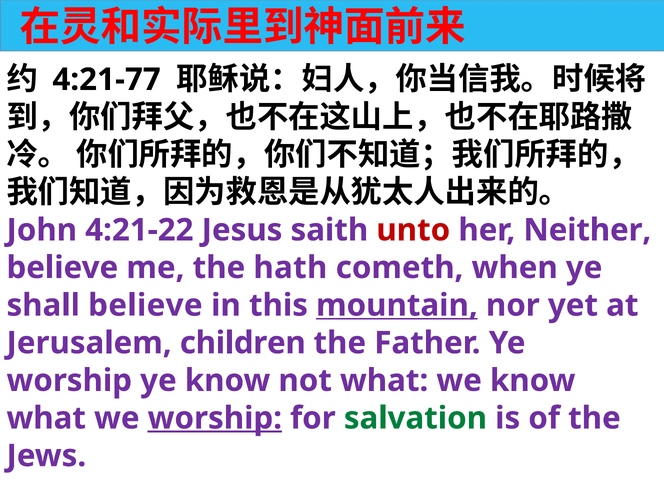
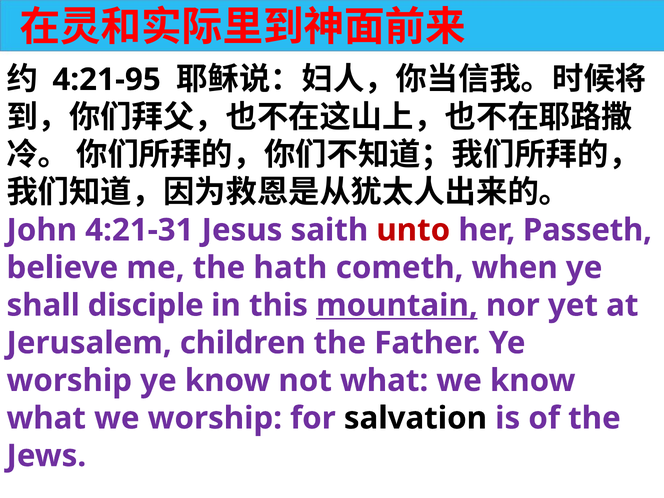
4:21-77: 4:21-77 -> 4:21-95
4:21-22: 4:21-22 -> 4:21-31
Neither: Neither -> Passeth
shall believe: believe -> disciple
worship at (215, 418) underline: present -> none
salvation colour: green -> black
